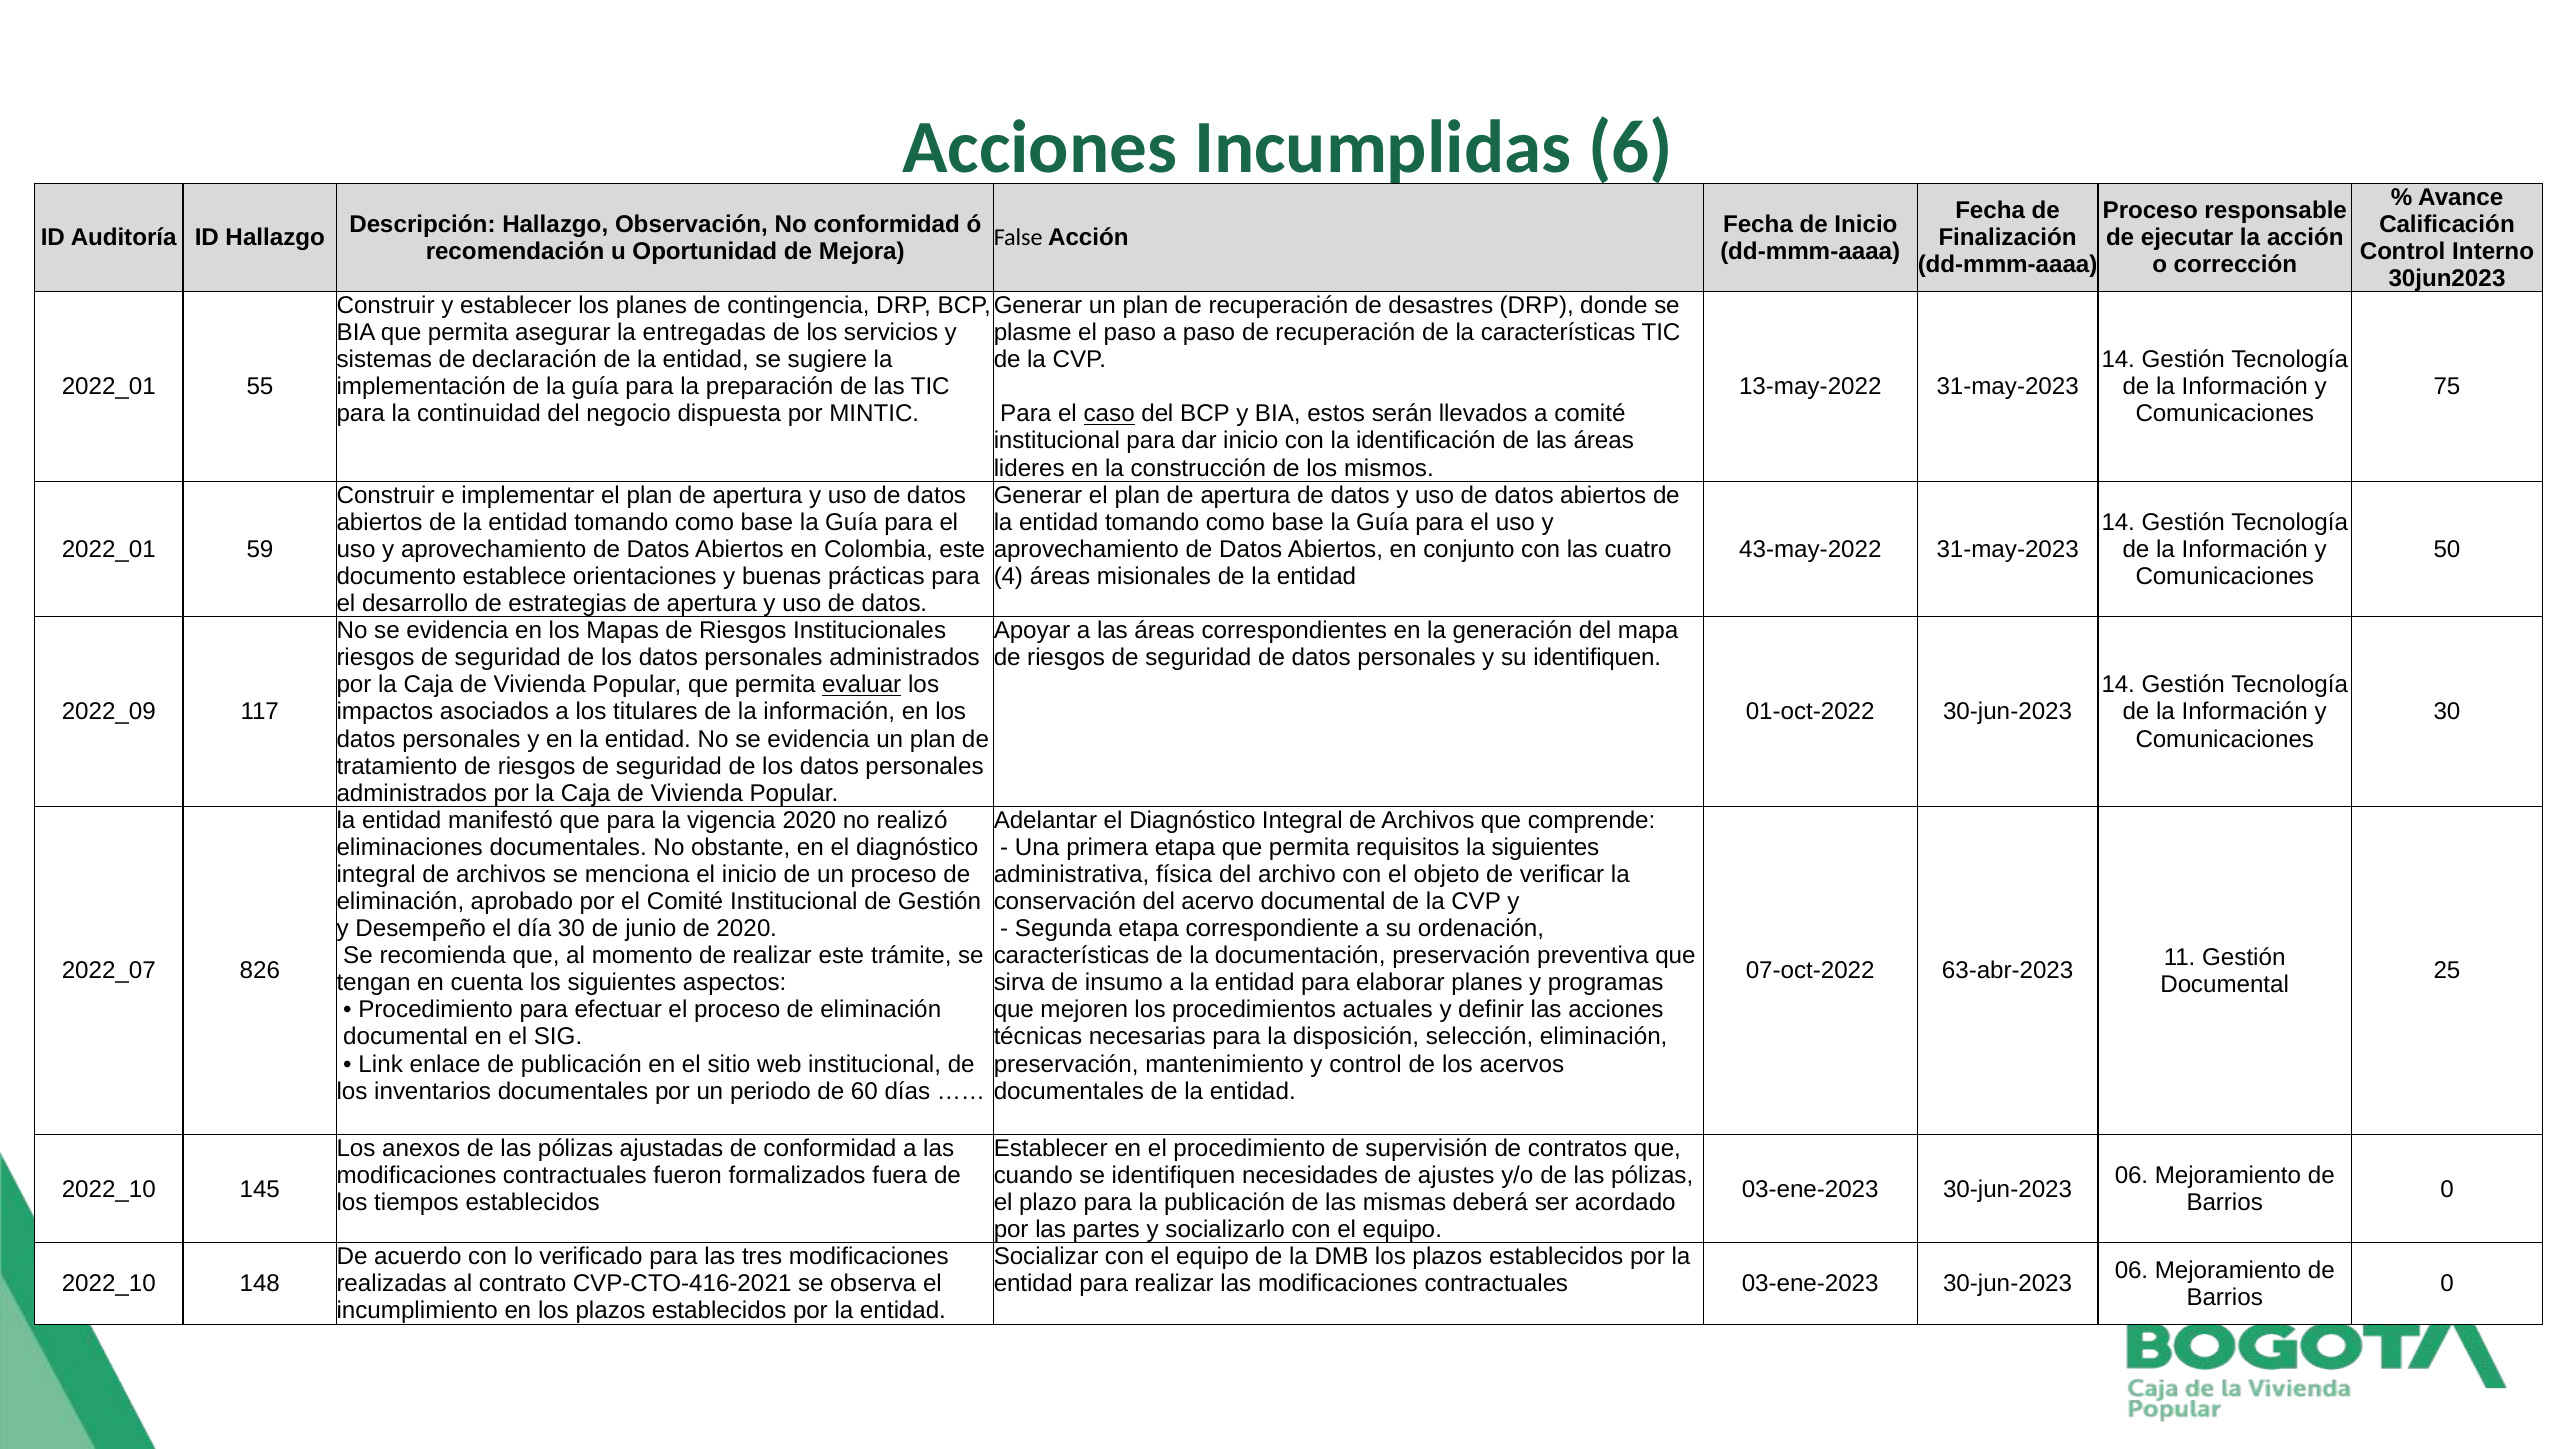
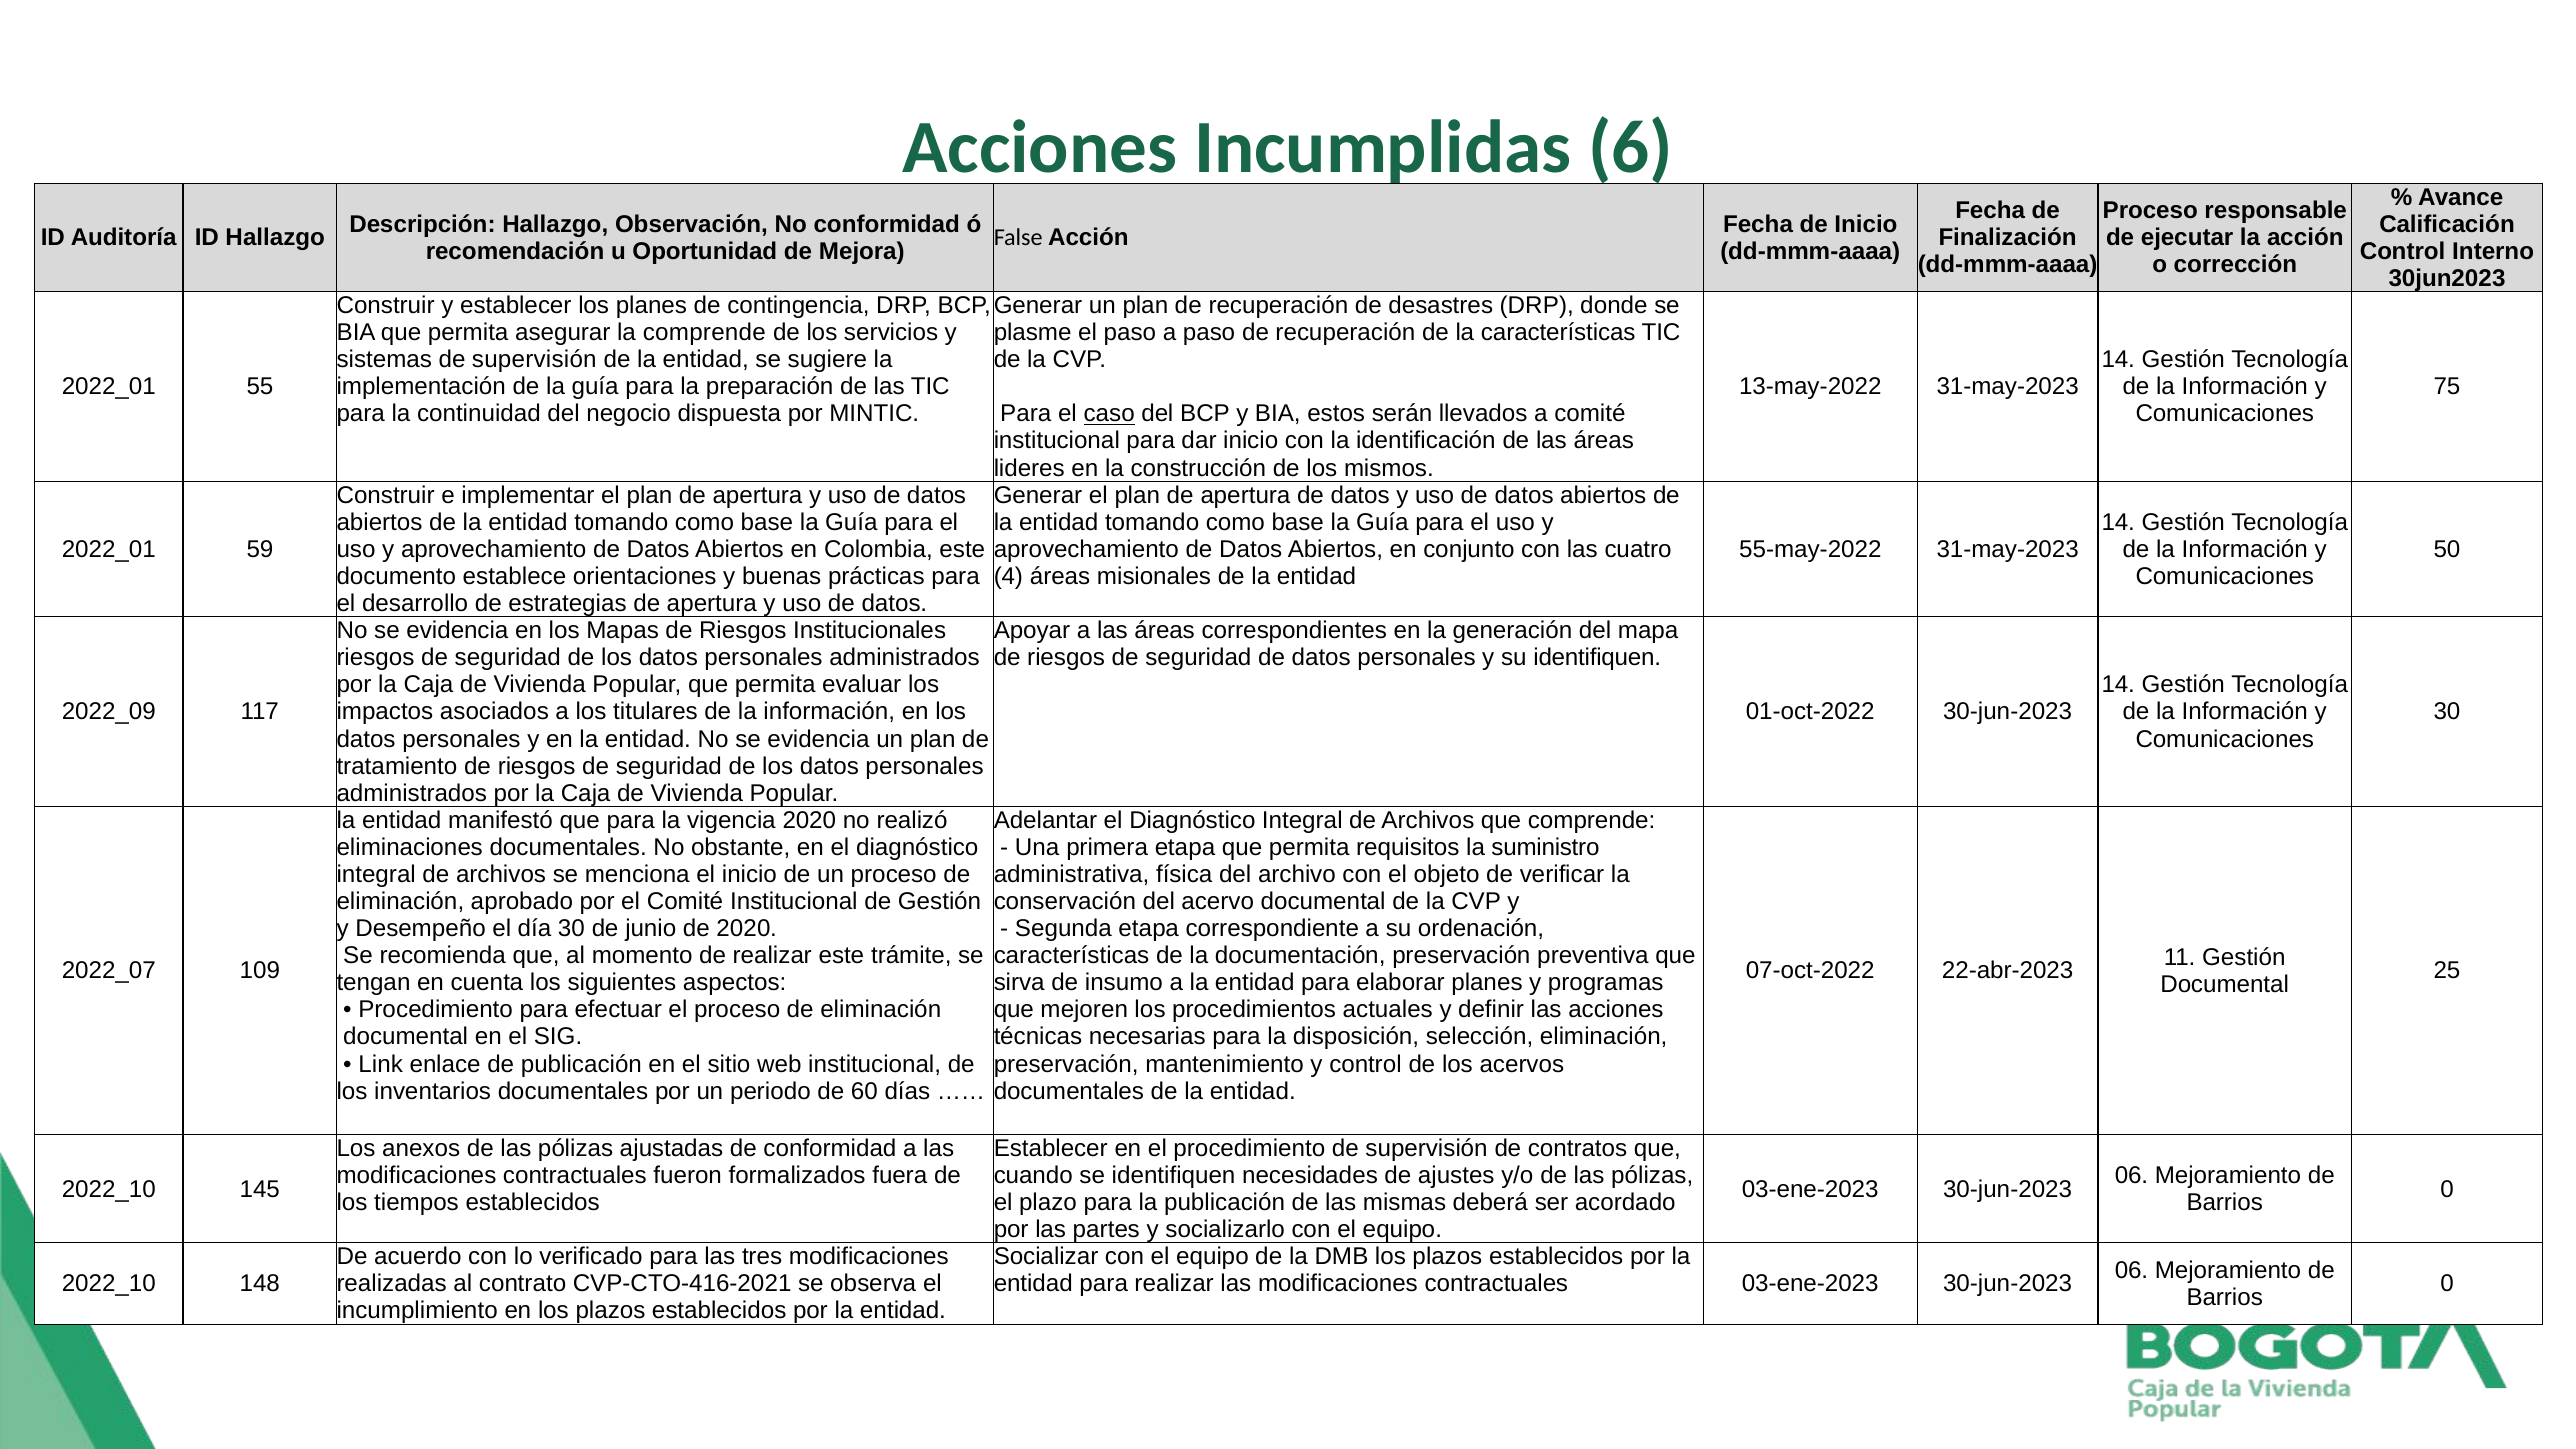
la entregadas: entregadas -> comprende
sistemas de declaración: declaración -> supervisión
43-may-2022: 43-may-2022 -> 55-may-2022
evaluar underline: present -> none
la siguientes: siguientes -> suministro
826: 826 -> 109
63-abr-2023: 63-abr-2023 -> 22-abr-2023
